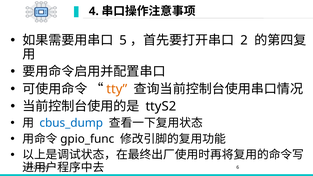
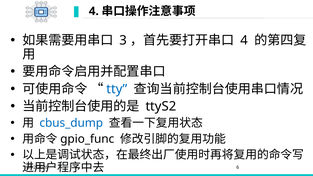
5: 5 -> 3
2 at (244, 40): 2 -> 4
tty colour: orange -> blue
